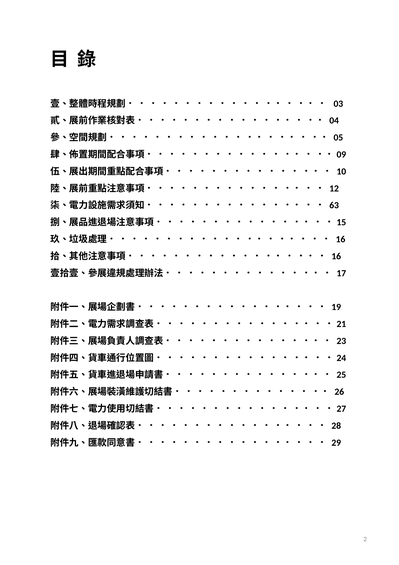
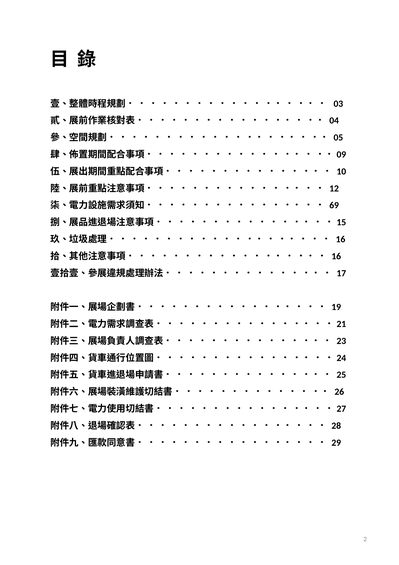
63: 63 -> 69
